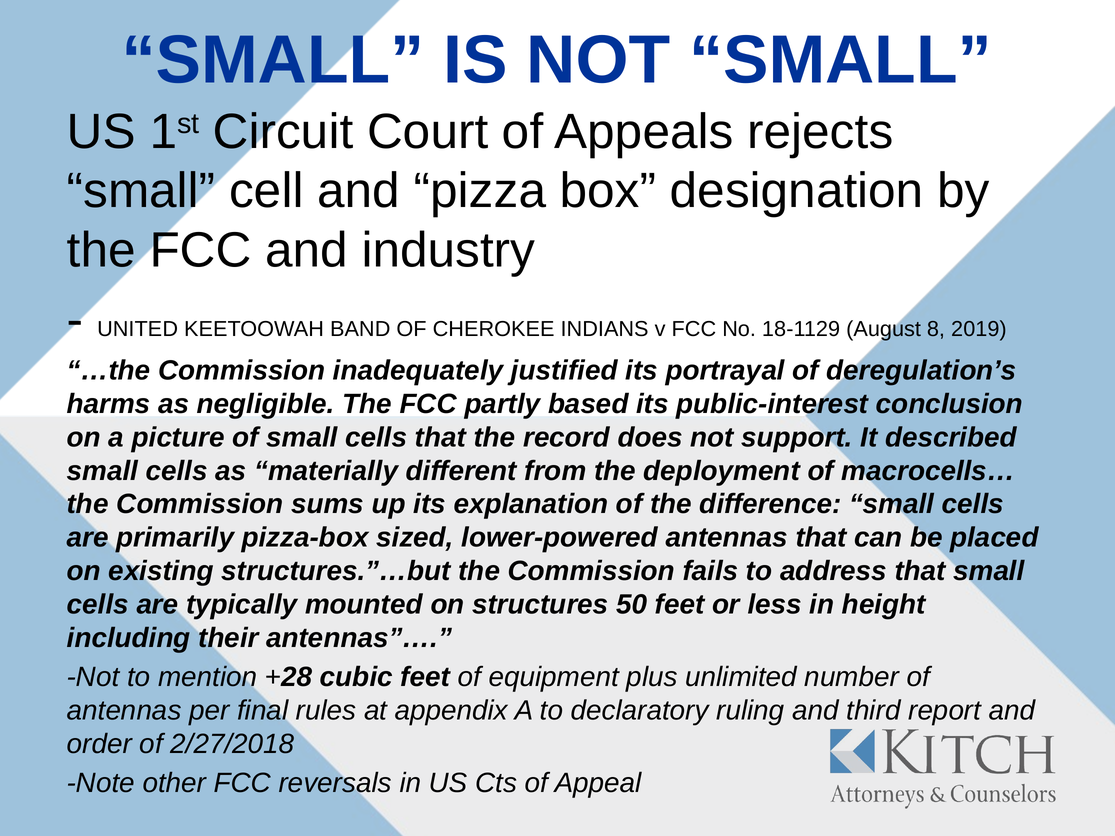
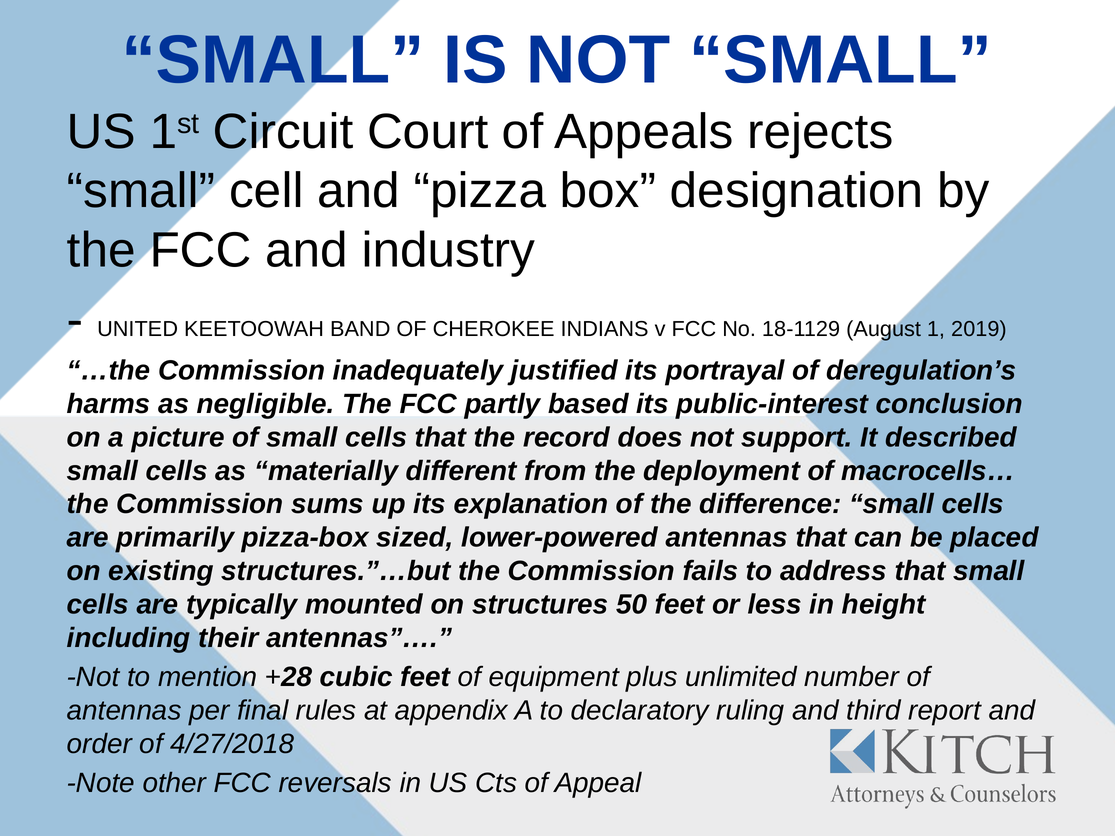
8: 8 -> 1
2/27/2018: 2/27/2018 -> 4/27/2018
